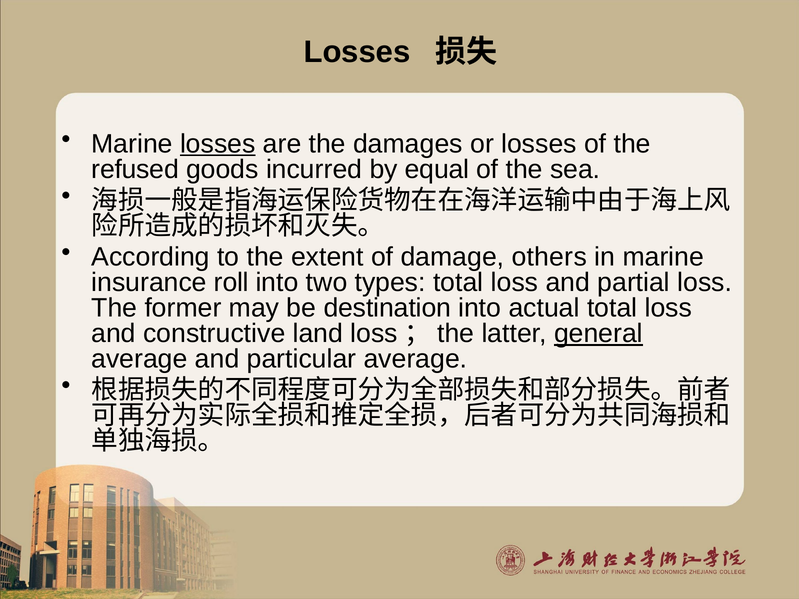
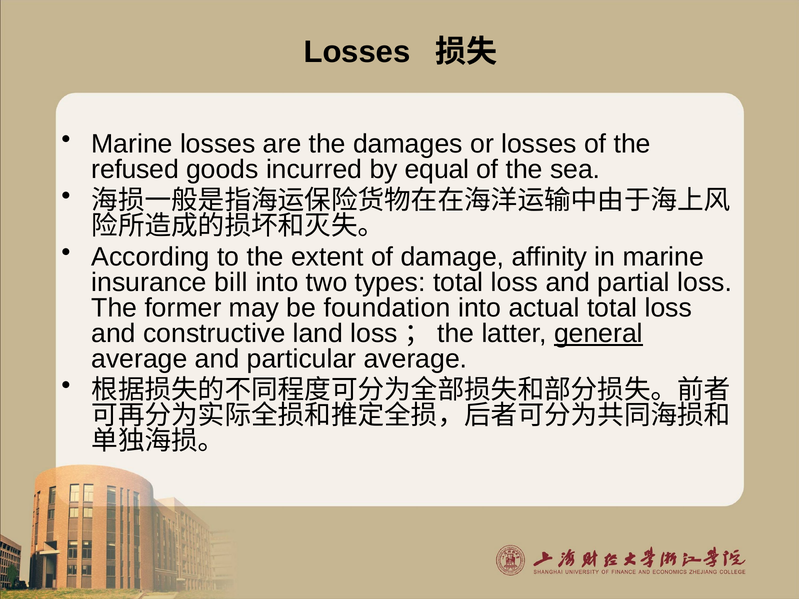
losses at (218, 144) underline: present -> none
others: others -> affinity
roll: roll -> bill
destination: destination -> foundation
